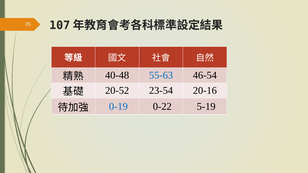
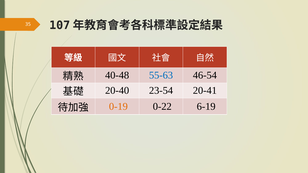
20-52: 20-52 -> 20-40
20-16: 20-16 -> 20-41
0-19 colour: blue -> orange
5-19: 5-19 -> 6-19
